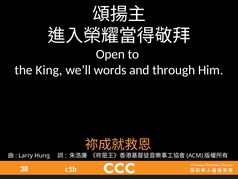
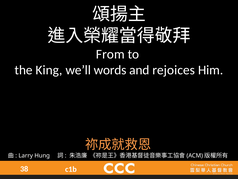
Open: Open -> From
through: through -> rejoices
